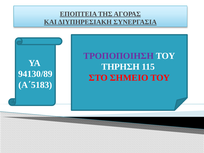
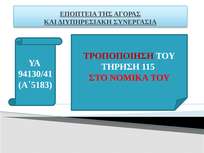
ΤΡΟΠΟΠΟΙΗΣΗ colour: purple -> red
94130/89: 94130/89 -> 94130/41
ΣΗΜΕΙΟ: ΣΗΜΕΙΟ -> ΝΟΜΙΚΑ
